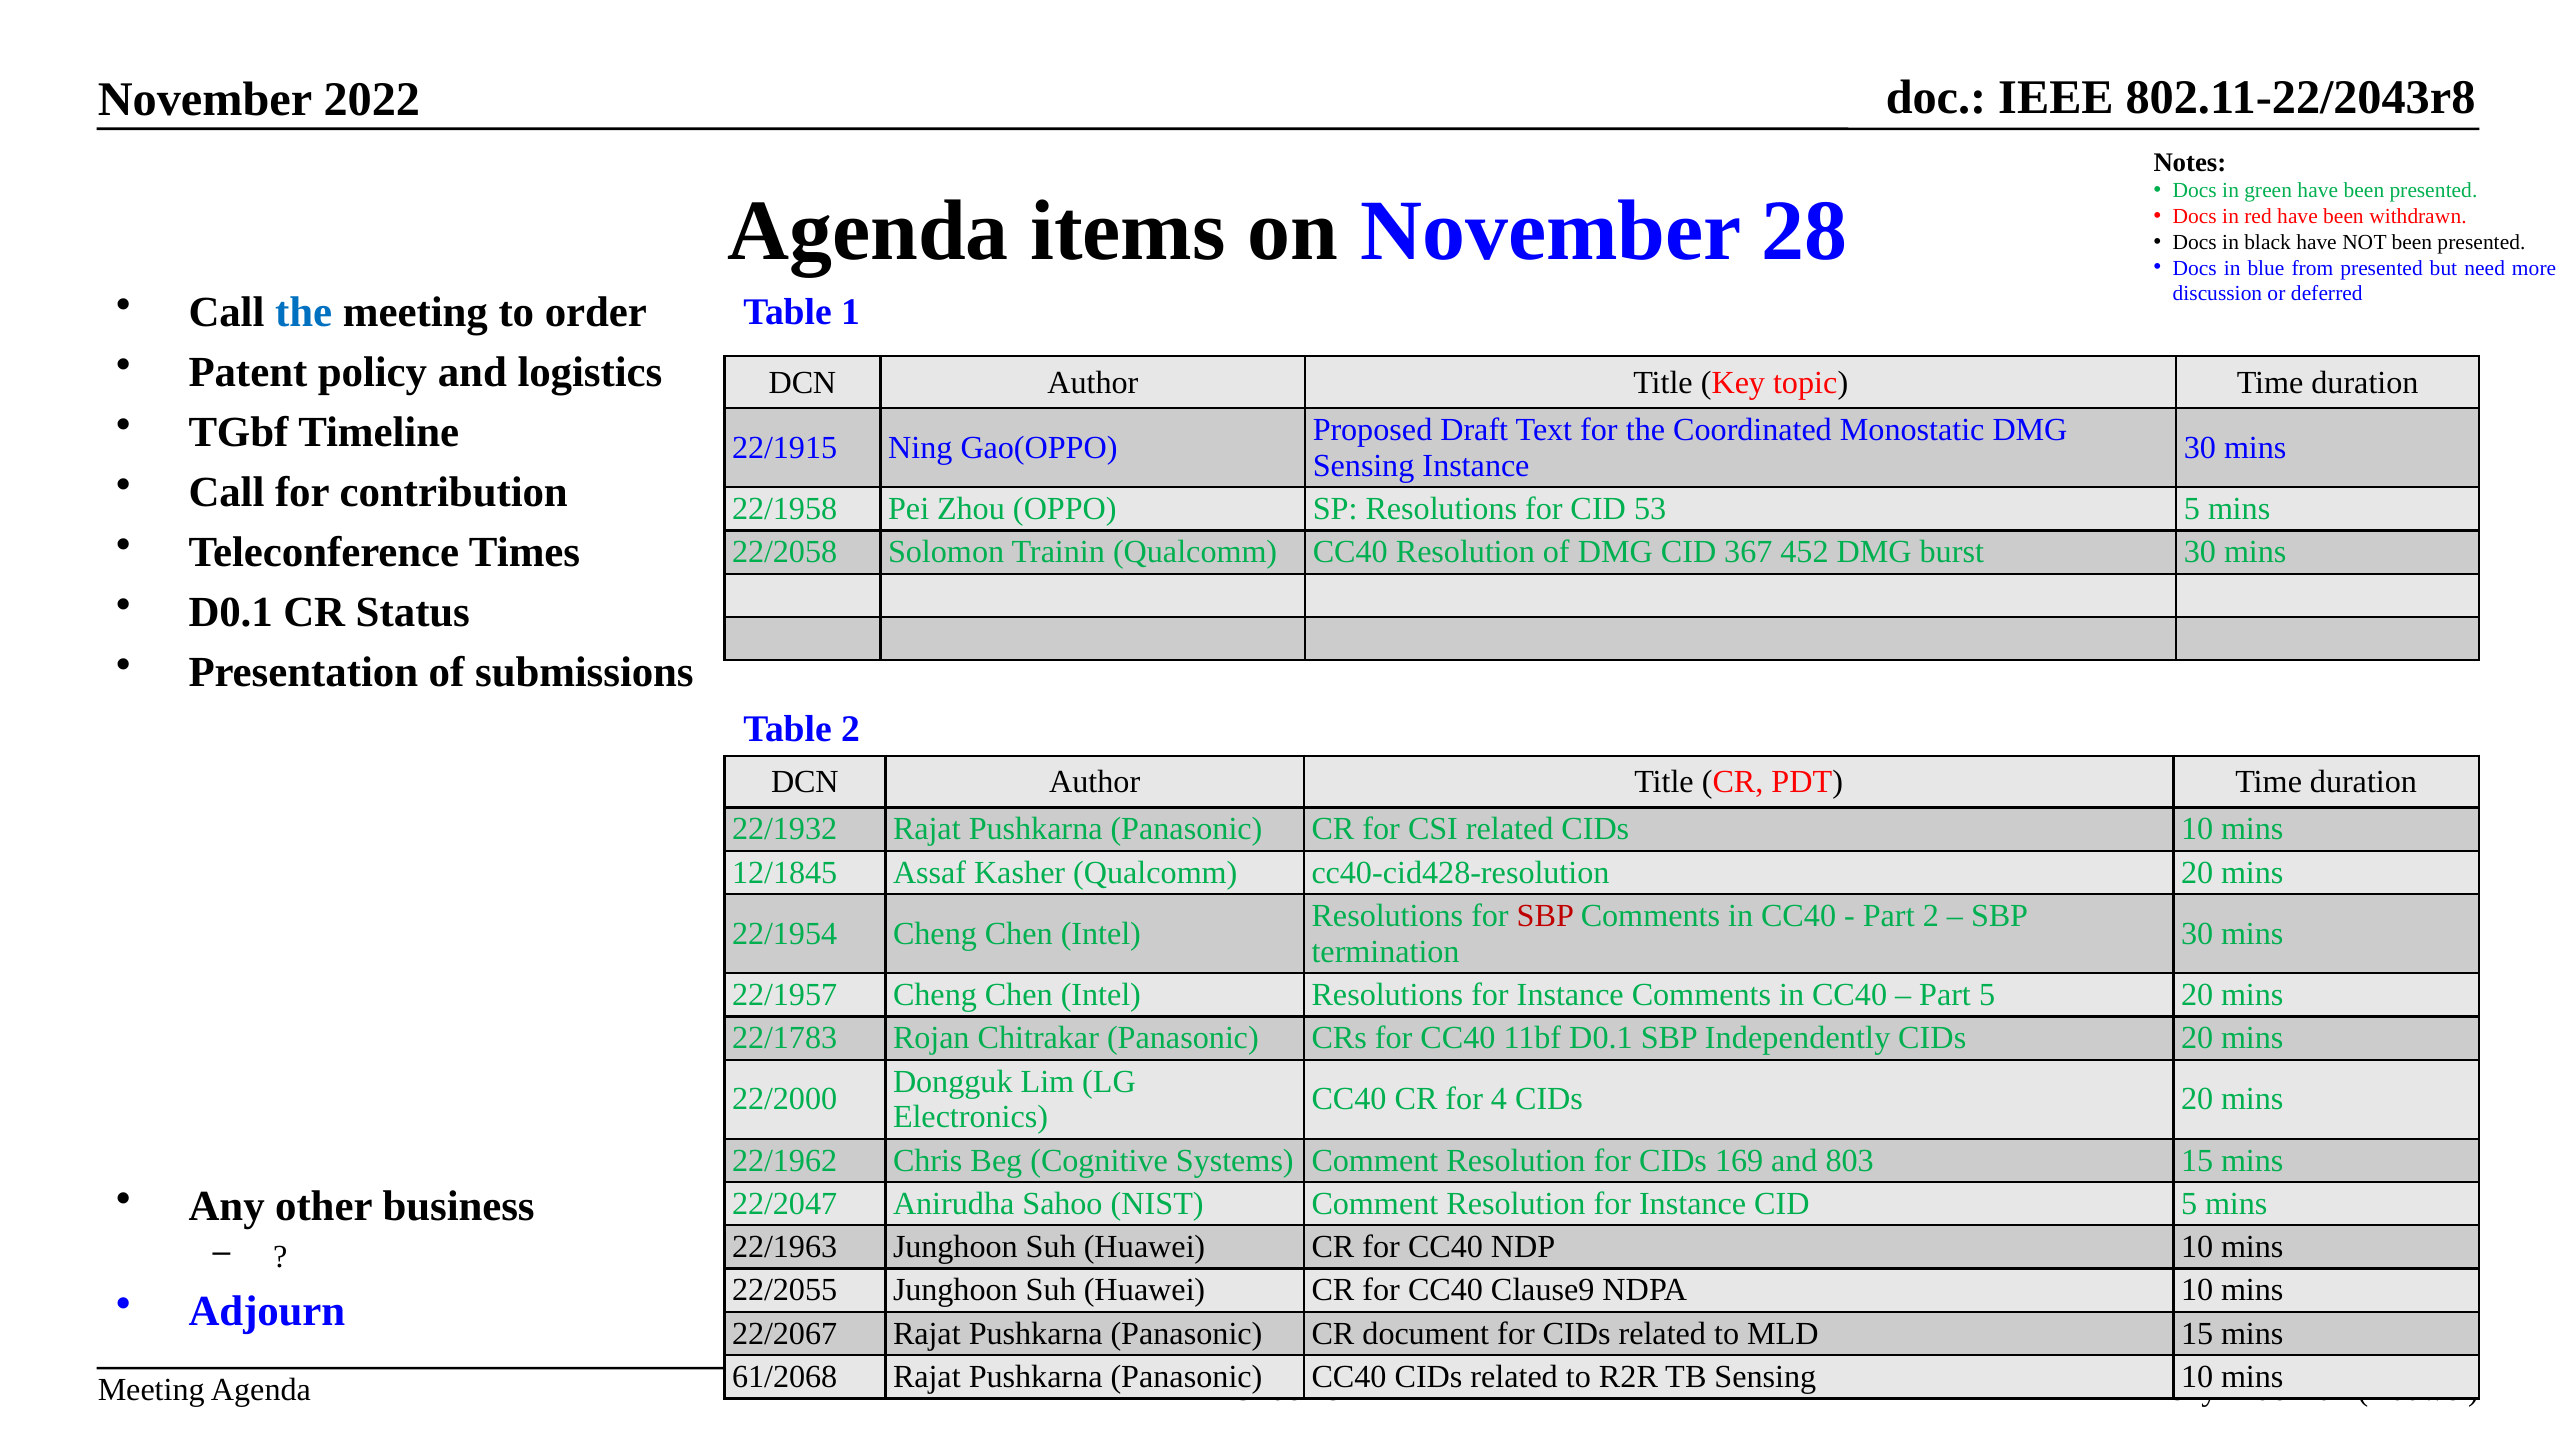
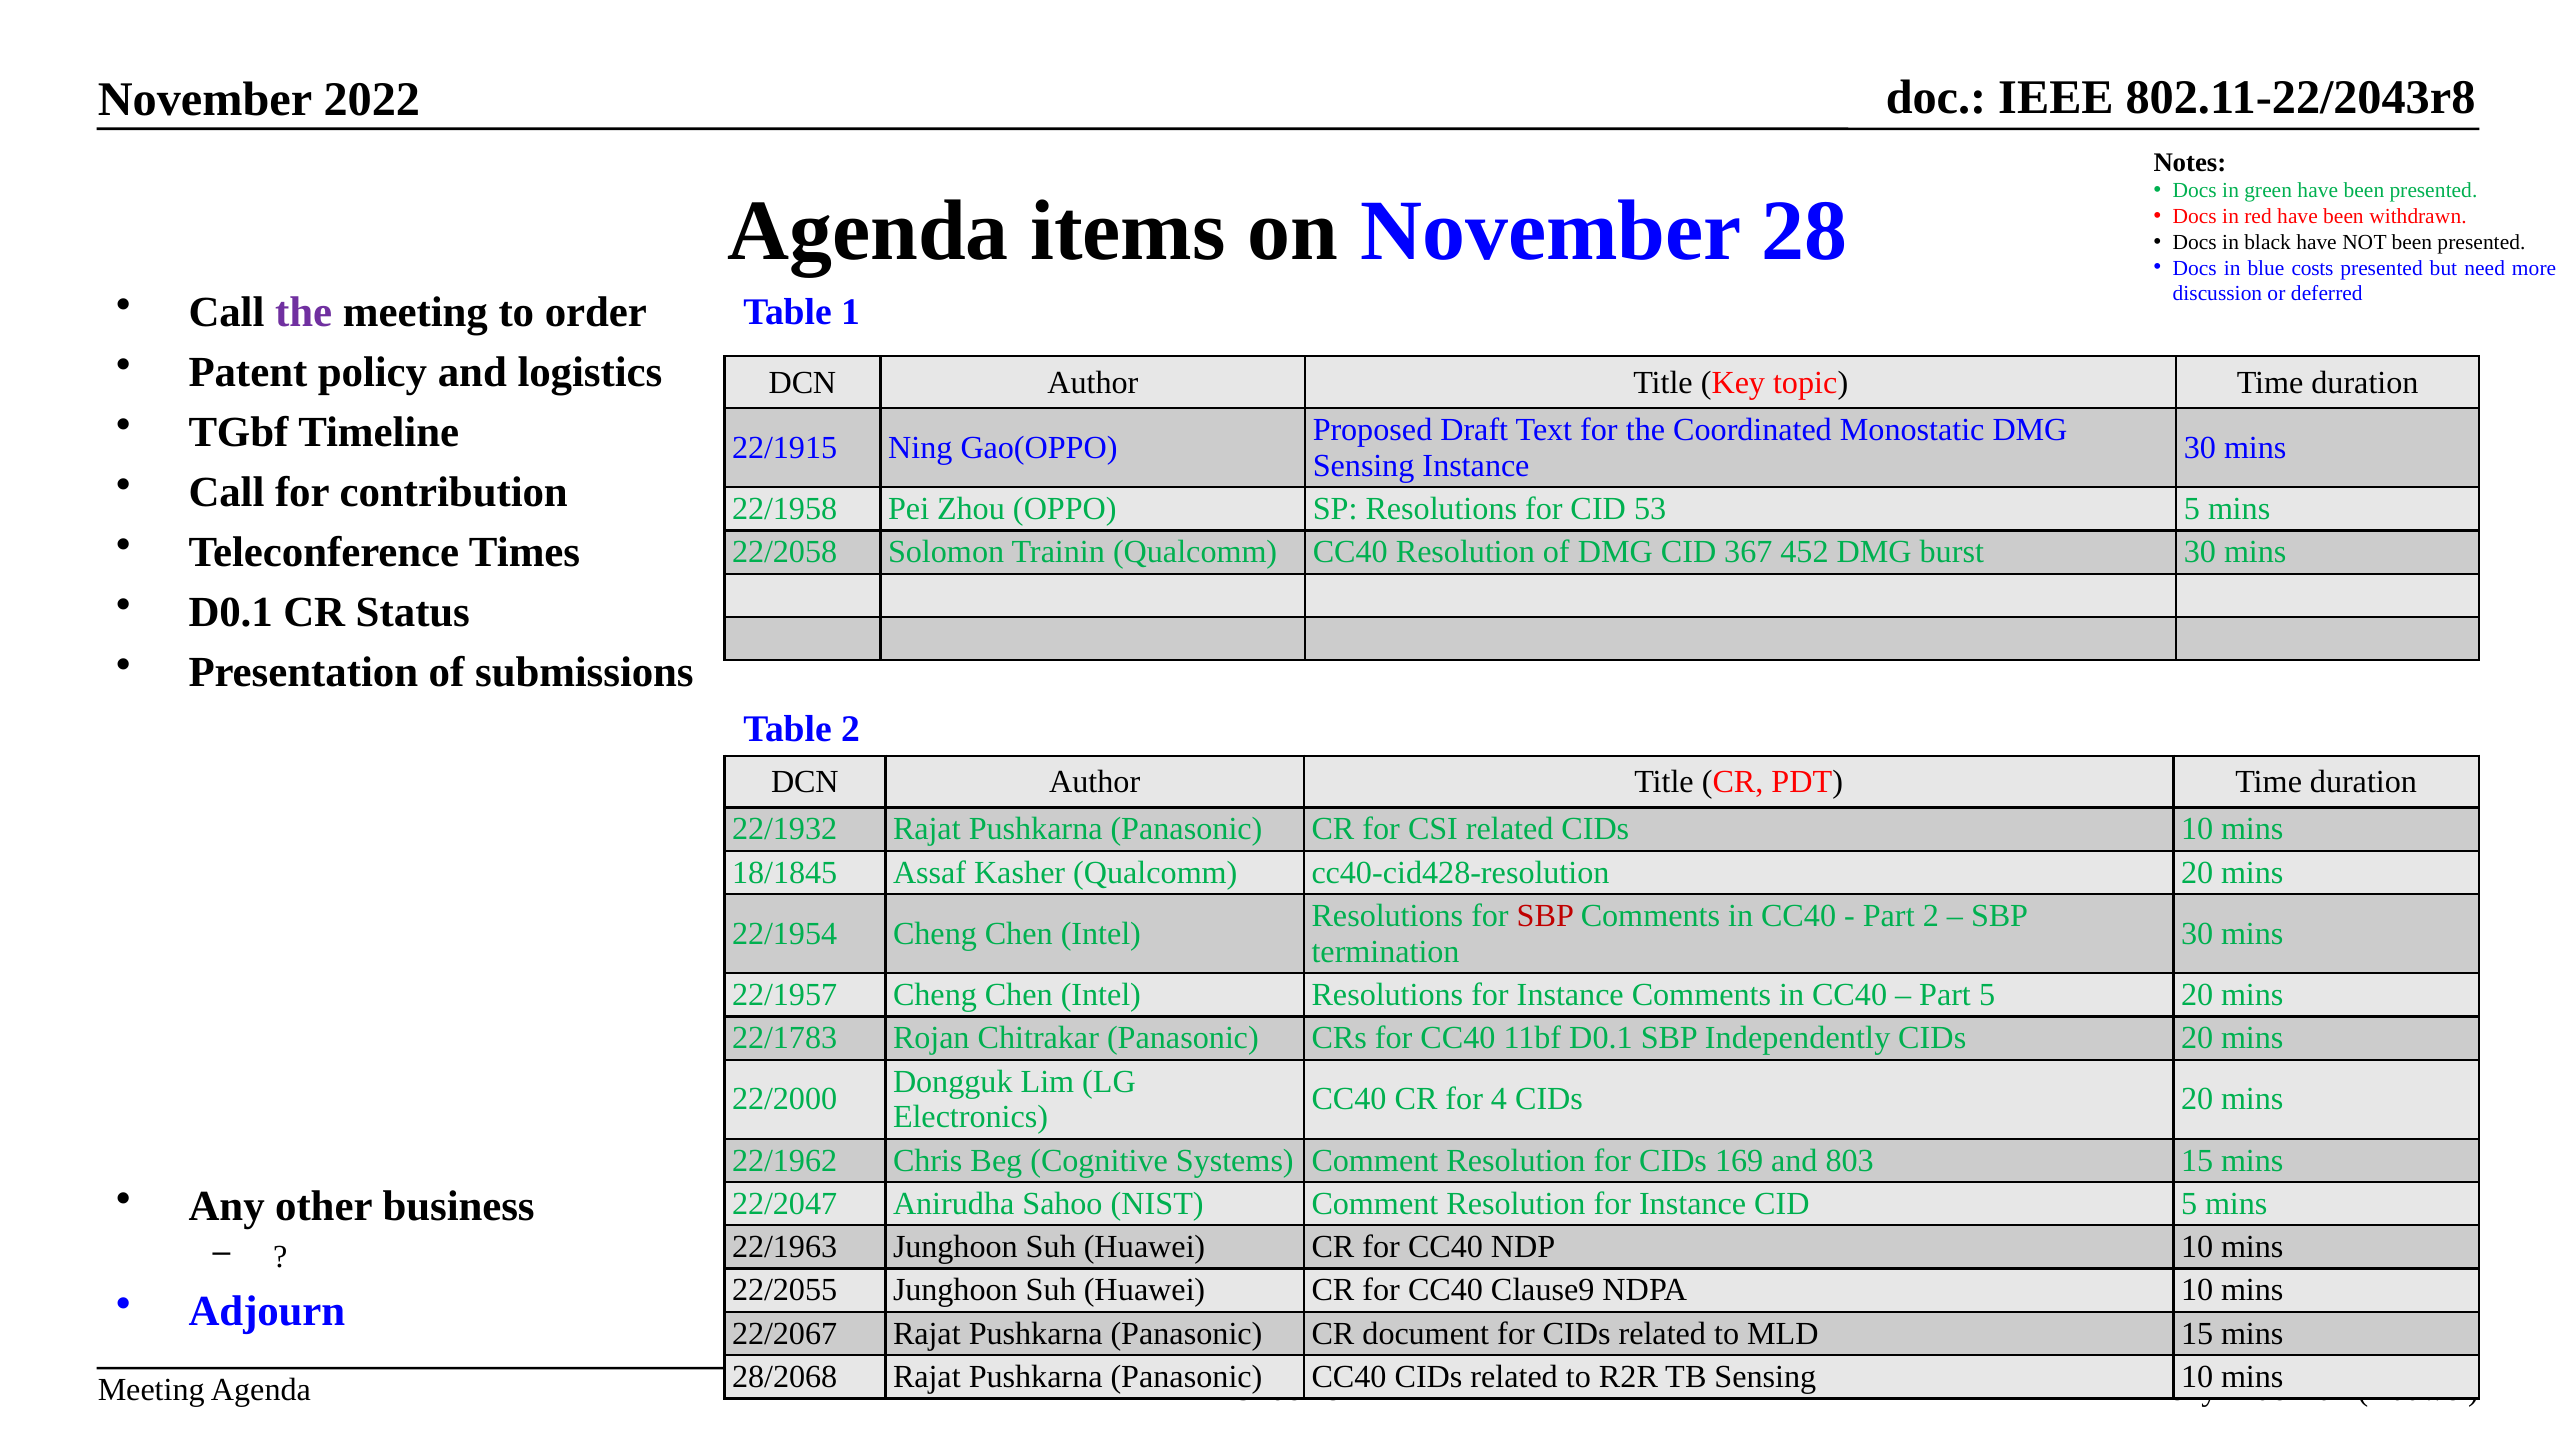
from: from -> costs
the at (304, 312) colour: blue -> purple
12/1845: 12/1845 -> 18/1845
61/2068: 61/2068 -> 28/2068
